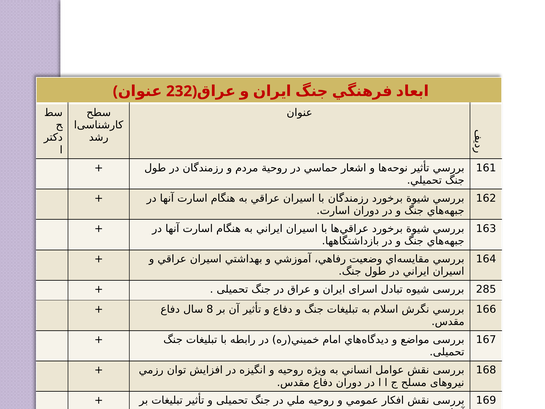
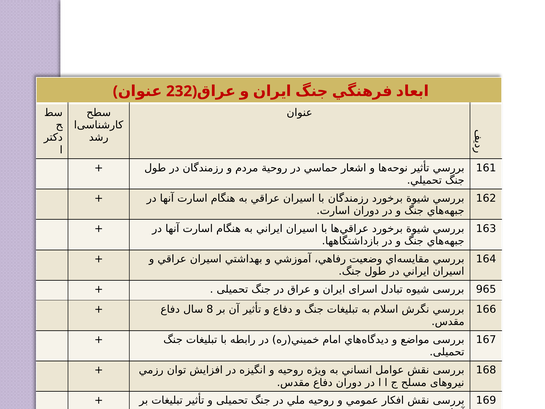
285: 285 -> 965
